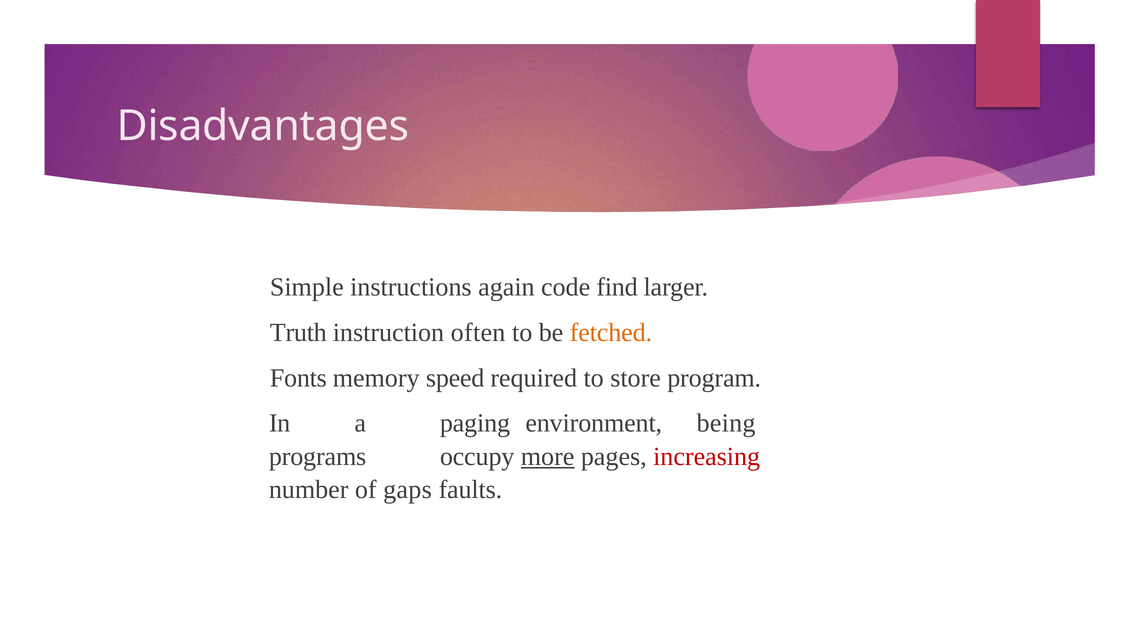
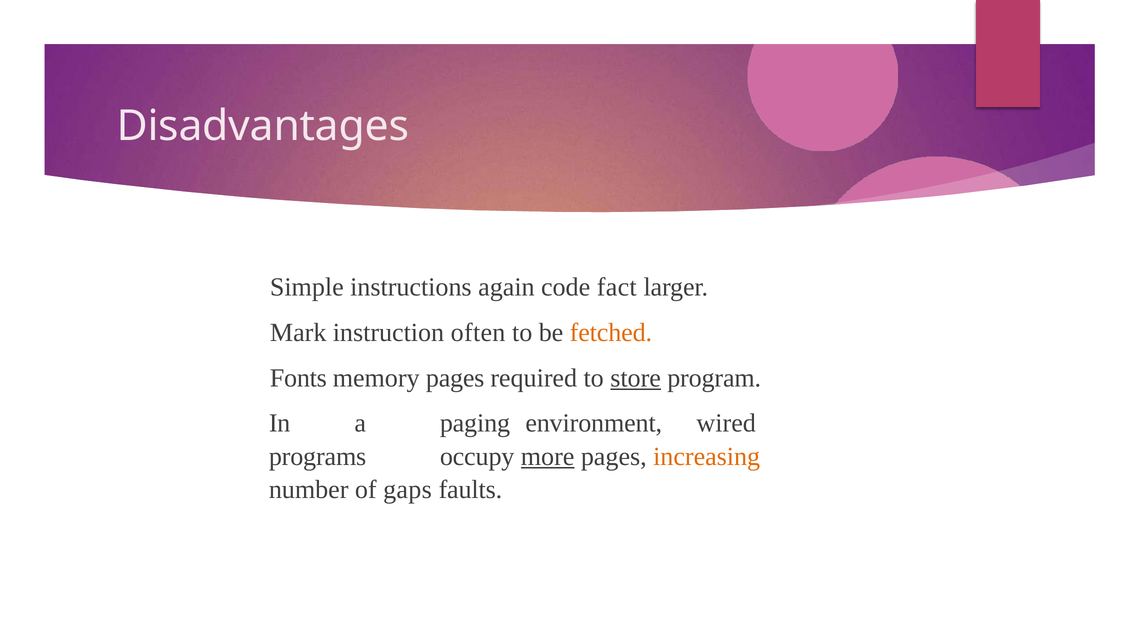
find: find -> fact
Truth: Truth -> Mark
memory speed: speed -> pages
store underline: none -> present
being: being -> wired
increasing colour: red -> orange
